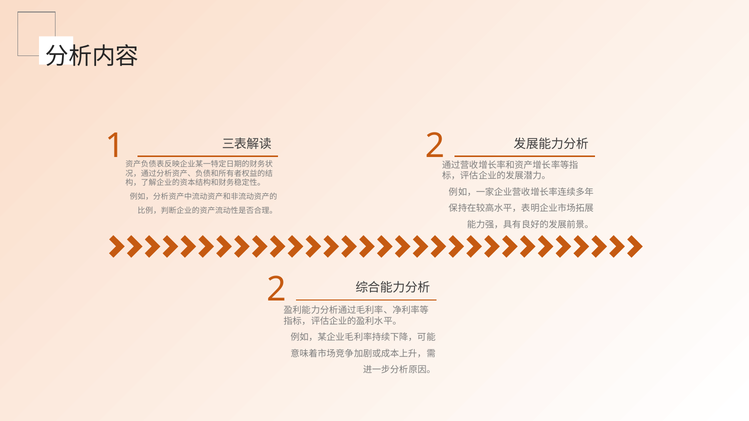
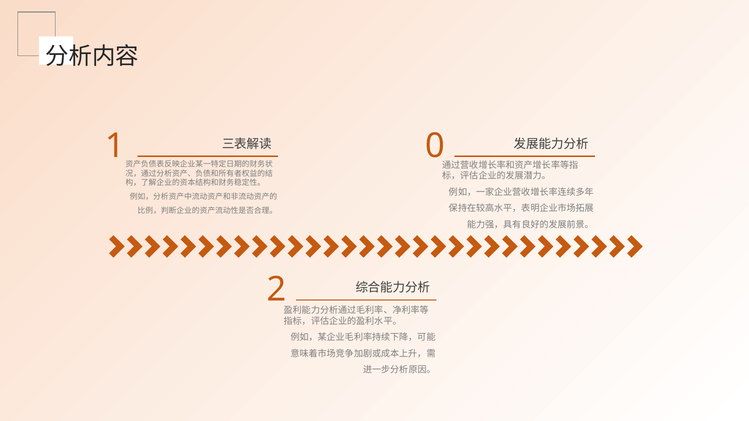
2 at (435, 146): 2 -> 0
